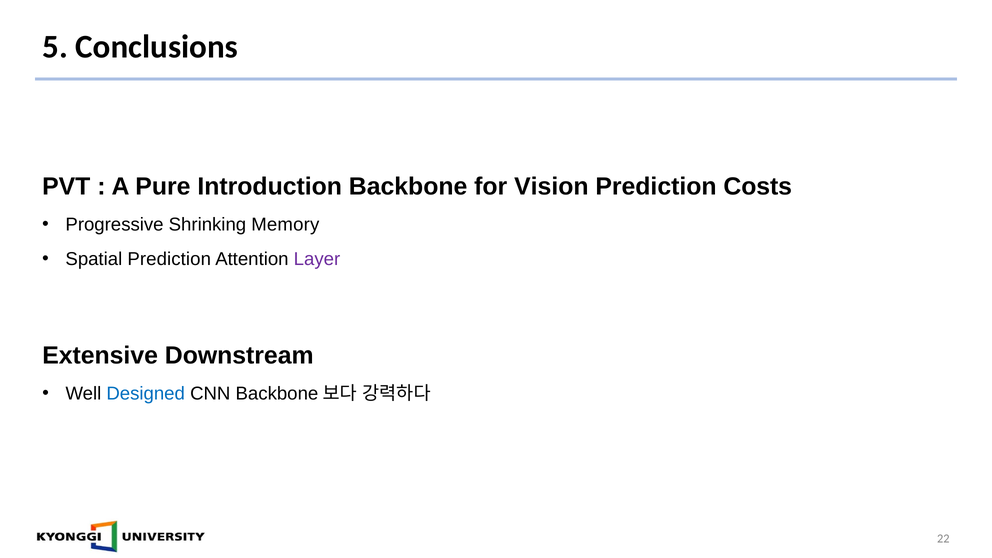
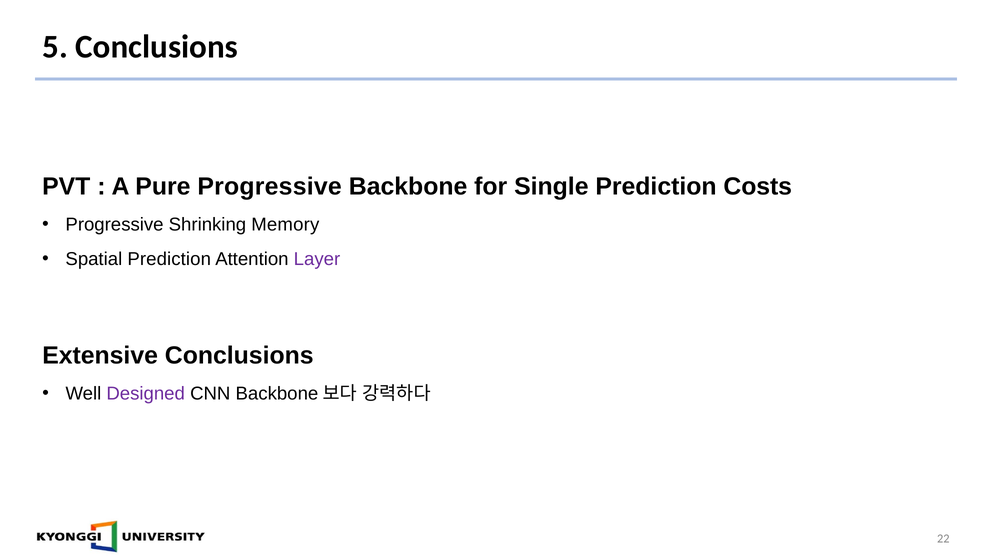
Pure Introduction: Introduction -> Progressive
Vision: Vision -> Single
Extensive Downstream: Downstream -> Conclusions
Designed colour: blue -> purple
